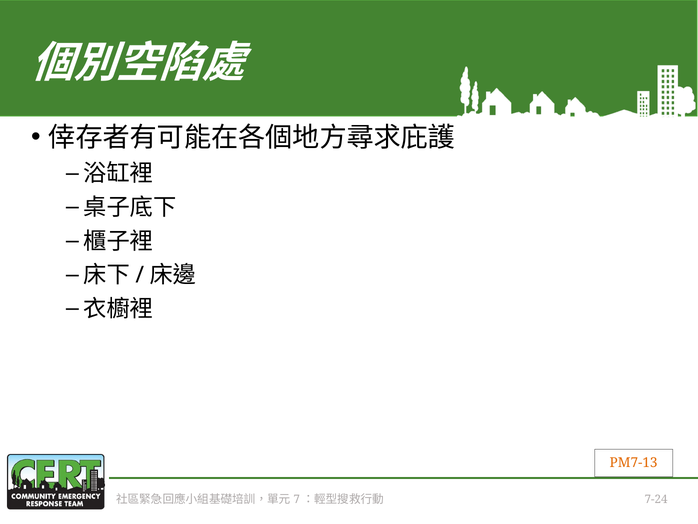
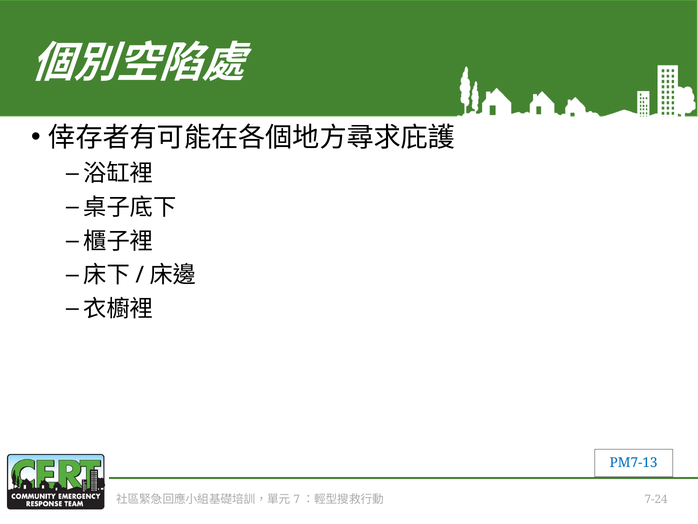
PM7-13 colour: orange -> blue
